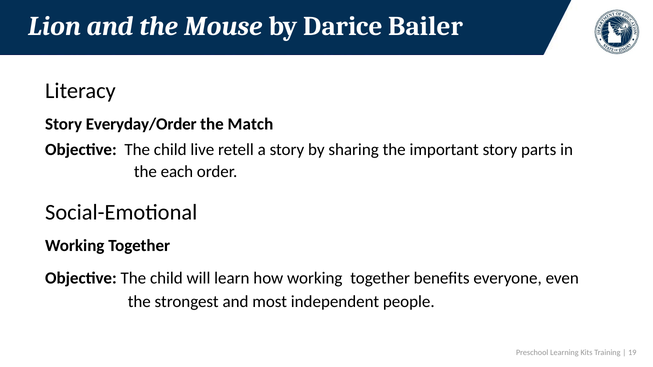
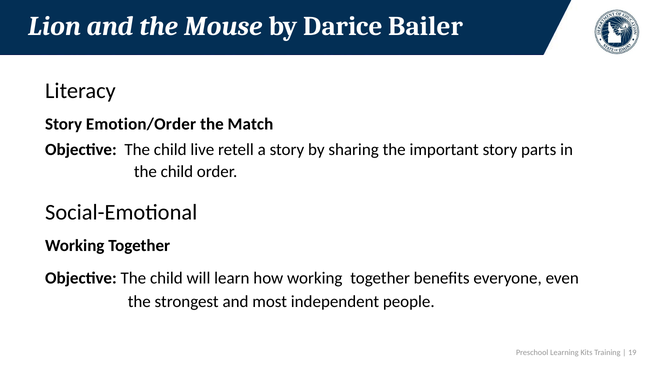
Everyday/Order: Everyday/Order -> Emotion/Order
each at (177, 172): each -> child
